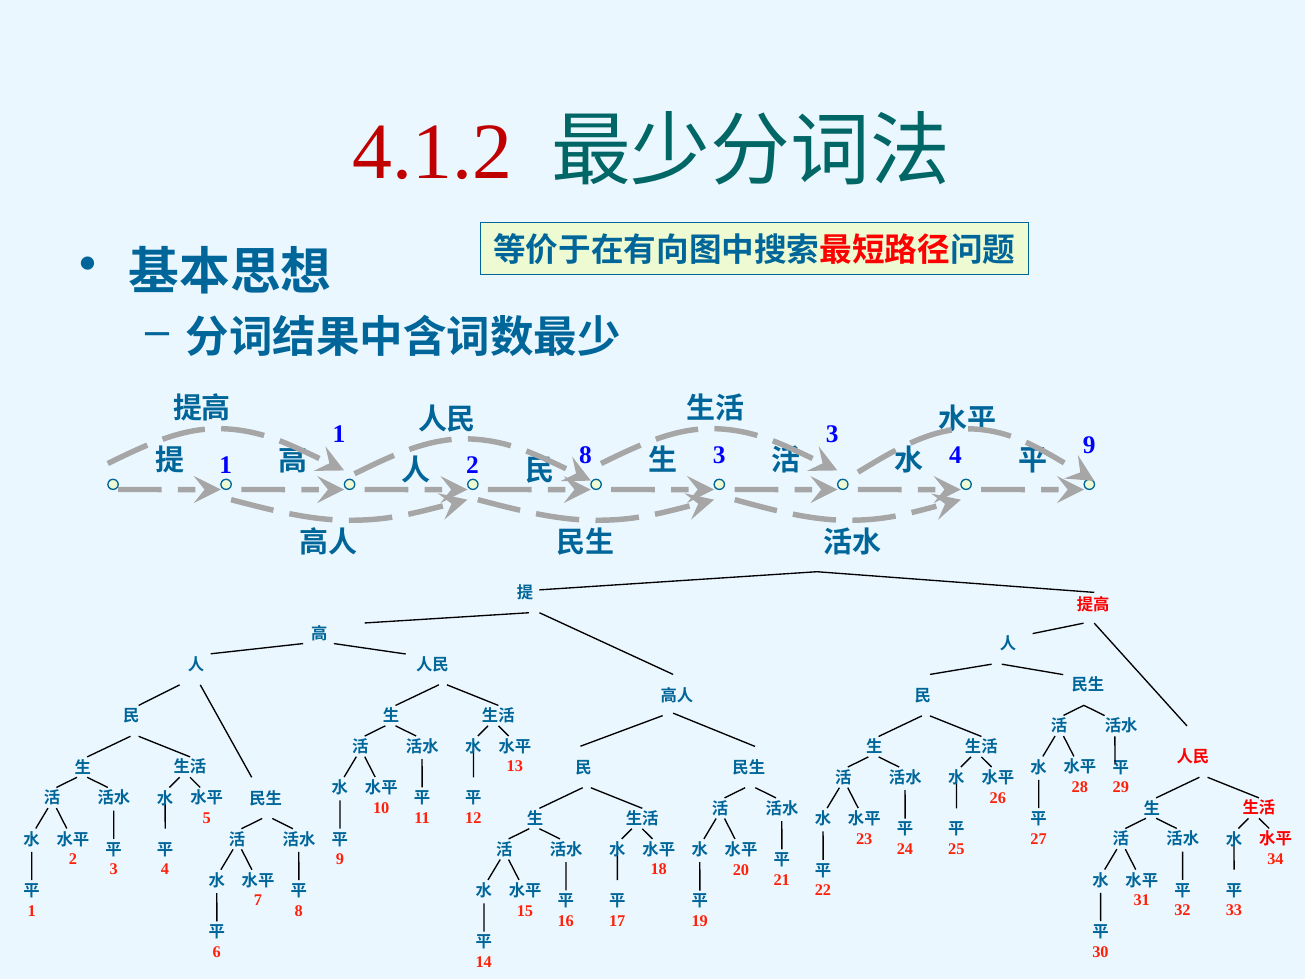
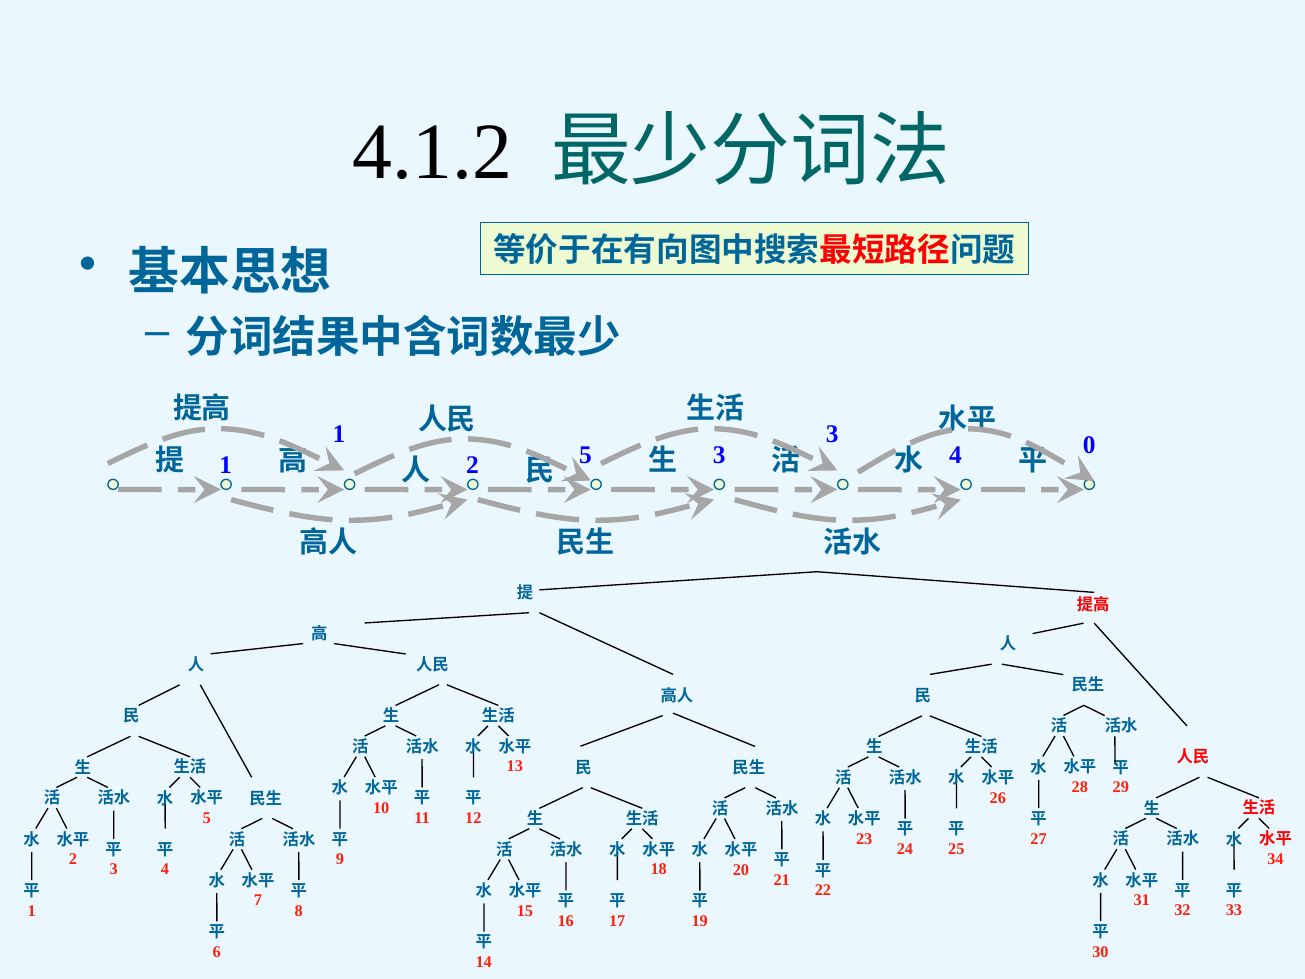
4.1.2 colour: red -> black
4 9: 9 -> 0
2 8: 8 -> 5
